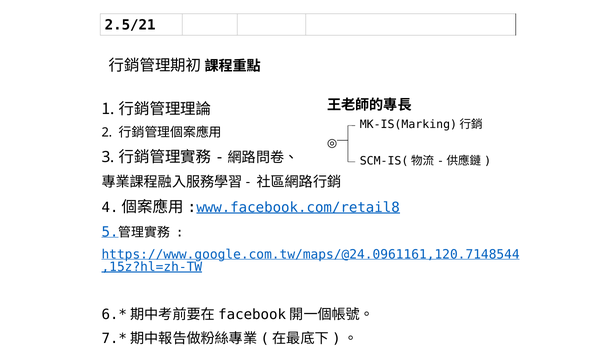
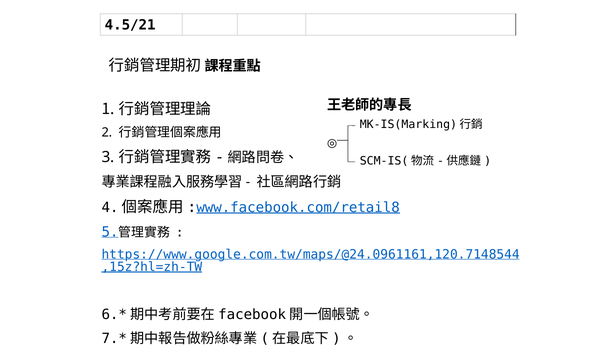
2.5/21: 2.5/21 -> 4.5/21
